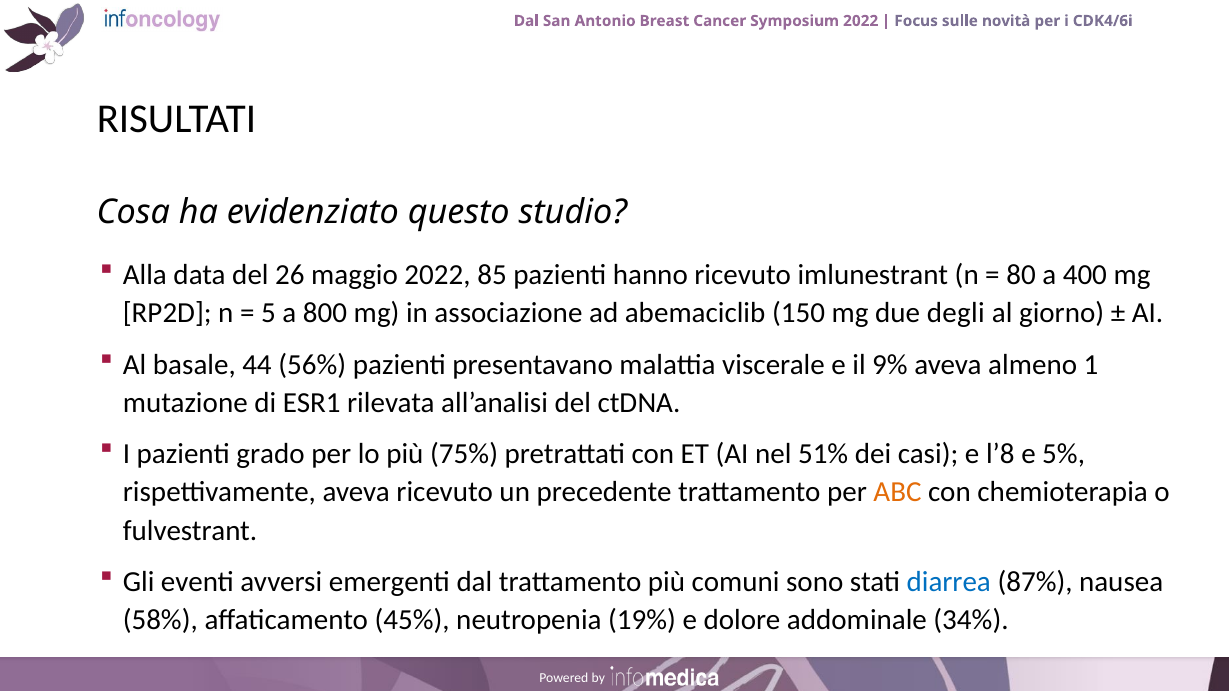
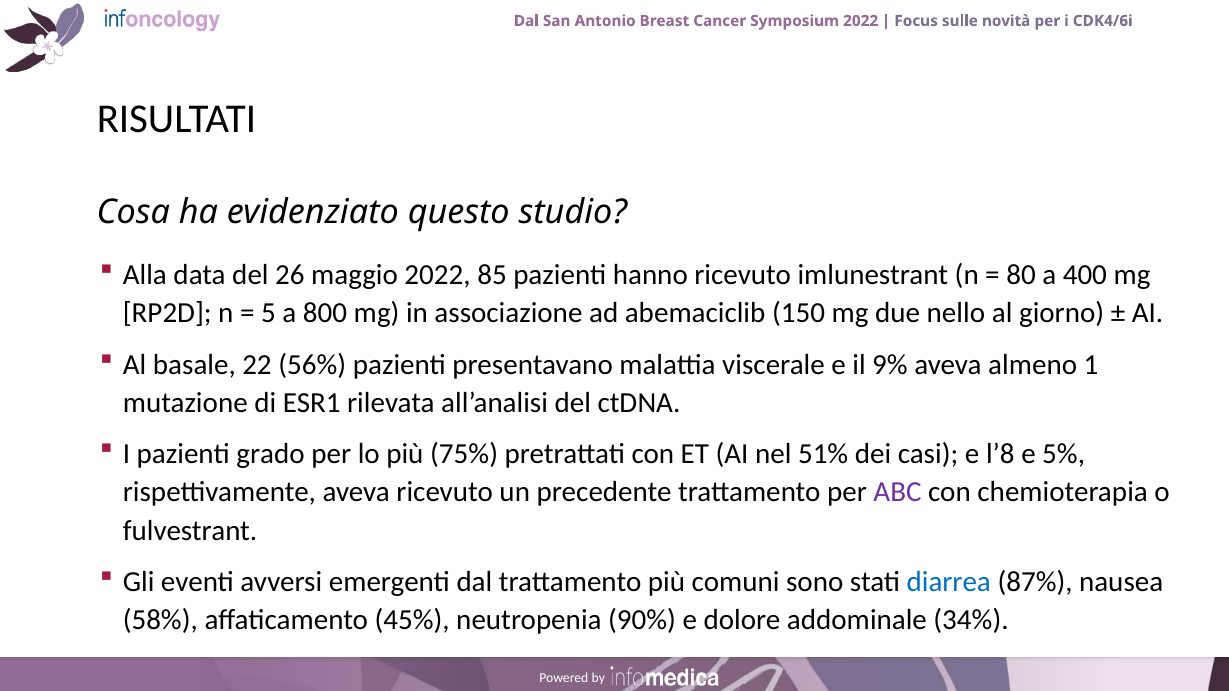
degli: degli -> nello
44: 44 -> 22
ABC colour: orange -> purple
19%: 19% -> 90%
